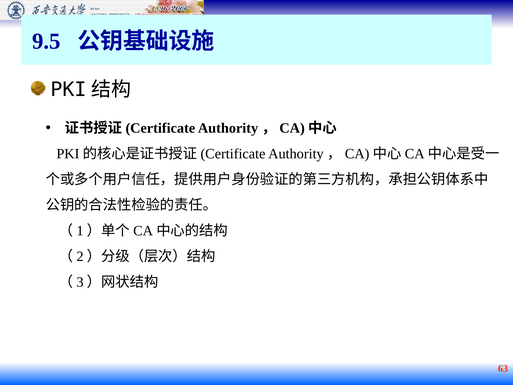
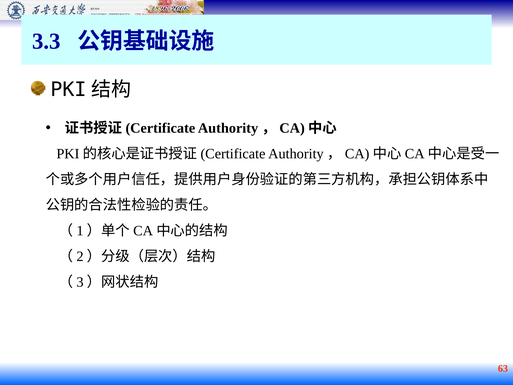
9.5: 9.5 -> 3.3
